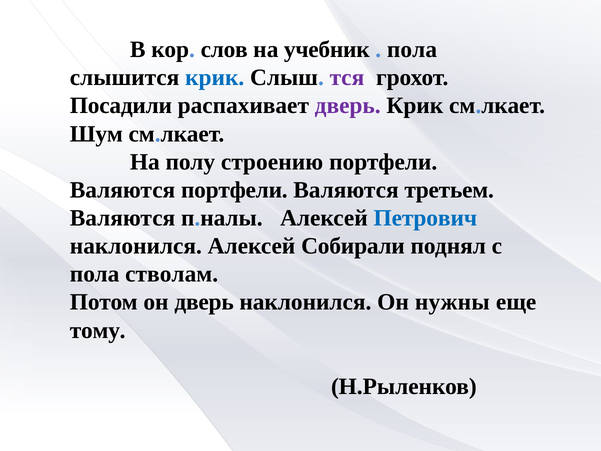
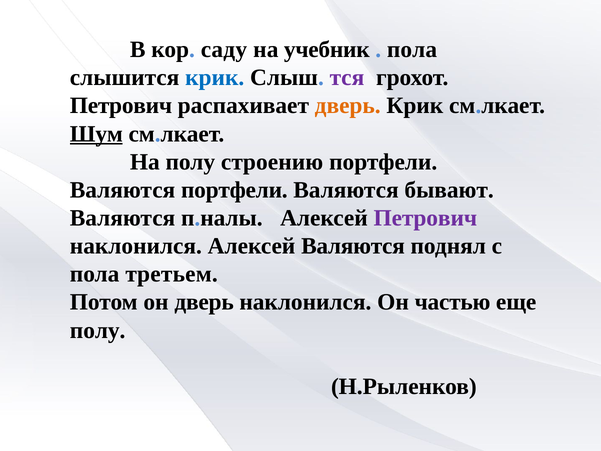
слов: слов -> саду
Посадили at (121, 106): Посадили -> Петрович
дверь at (348, 106) colour: purple -> orange
Шум underline: none -> present
третьем: третьем -> бывают
Петрович at (425, 218) colour: blue -> purple
Алексей Собирали: Собирали -> Валяются
стволам: стволам -> третьем
нужны: нужны -> частью
тому at (98, 330): тому -> полу
